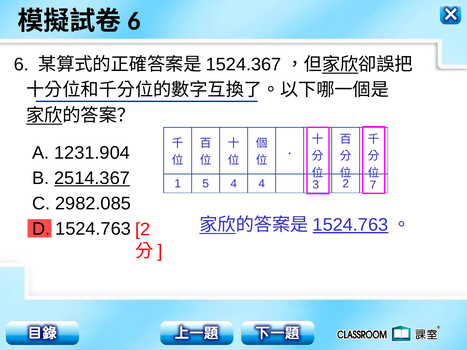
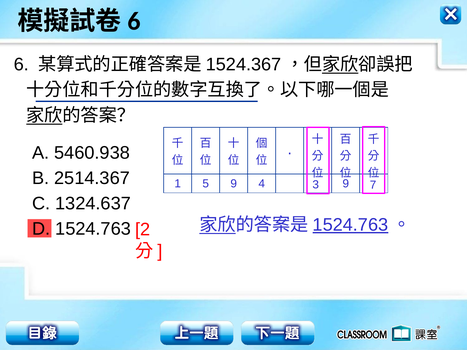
1231.904: 1231.904 -> 5460.938
2514.367 underline: present -> none
5 4: 4 -> 9
4 2: 2 -> 9
2982.085: 2982.085 -> 1324.637
